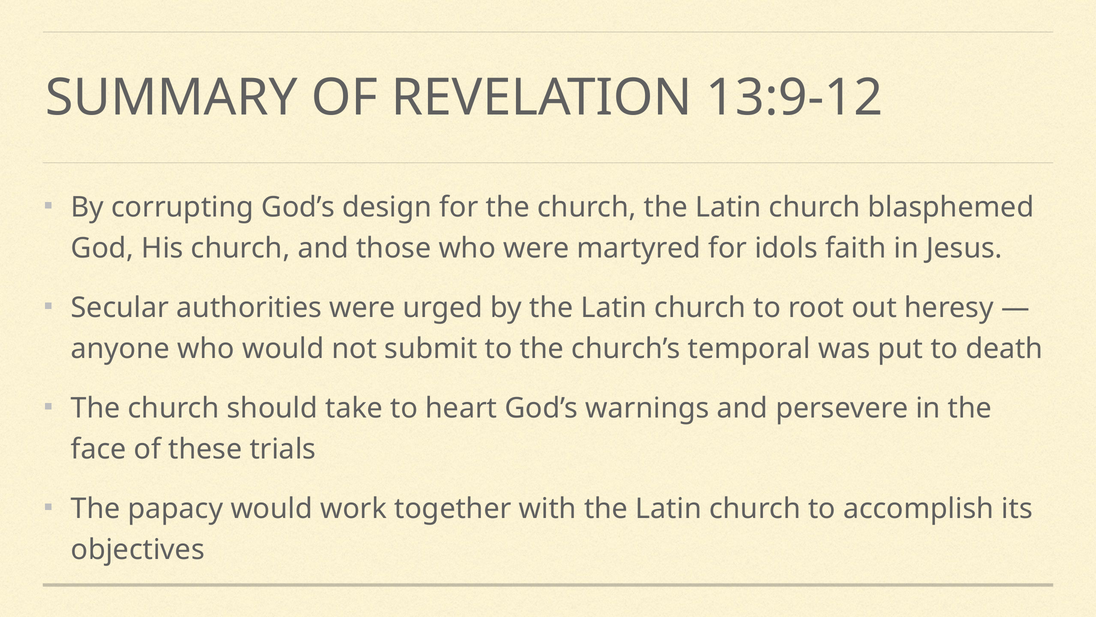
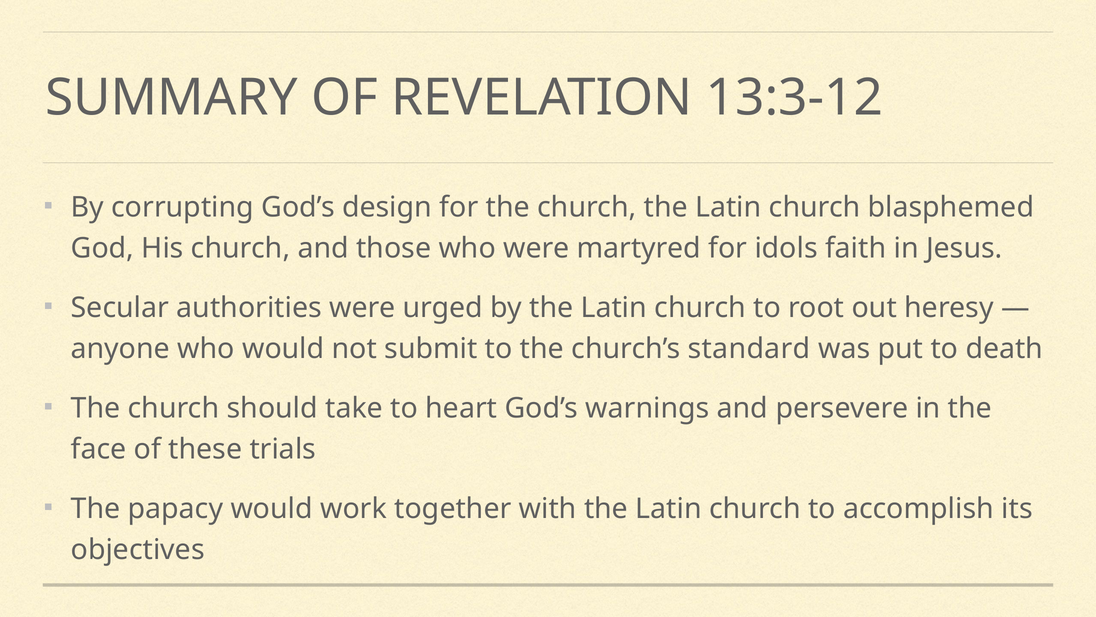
13:9-12: 13:9-12 -> 13:3-12
temporal: temporal -> standard
